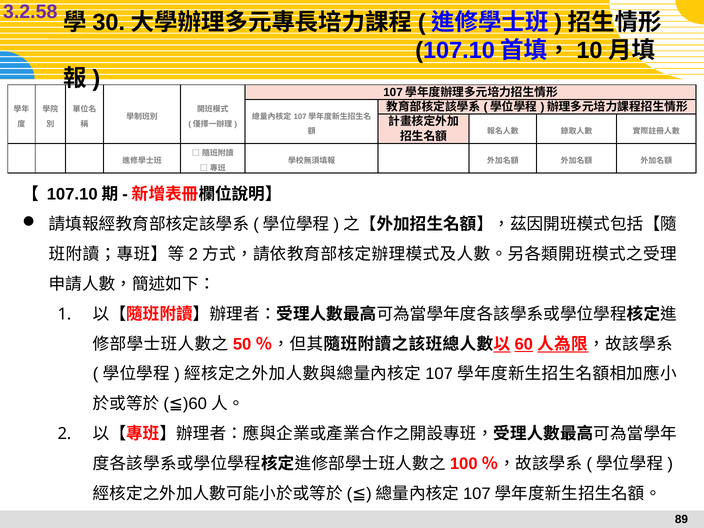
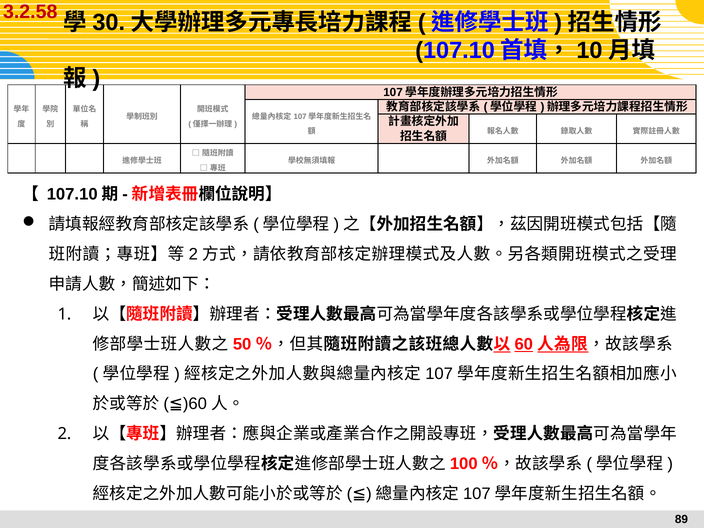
3.2.58 colour: purple -> red
